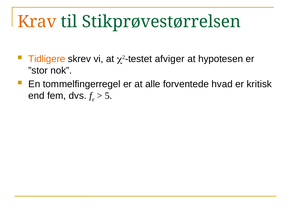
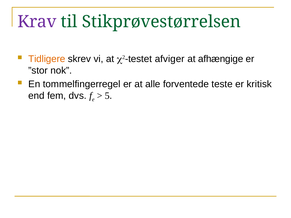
Krav colour: orange -> purple
hypotesen: hypotesen -> afhængige
hvad: hvad -> teste
